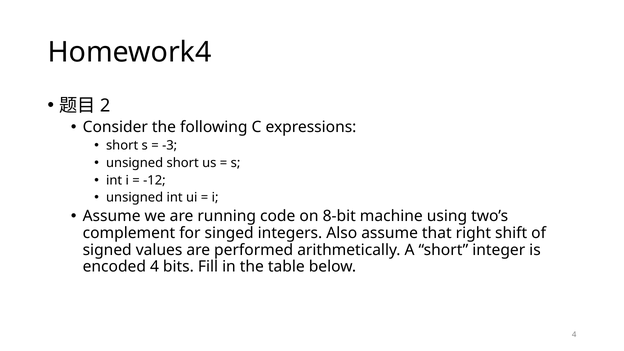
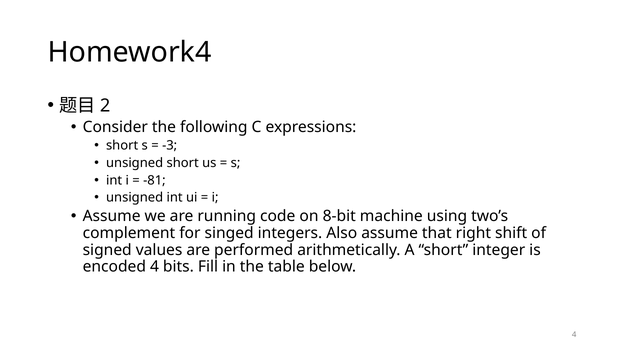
-12: -12 -> -81
